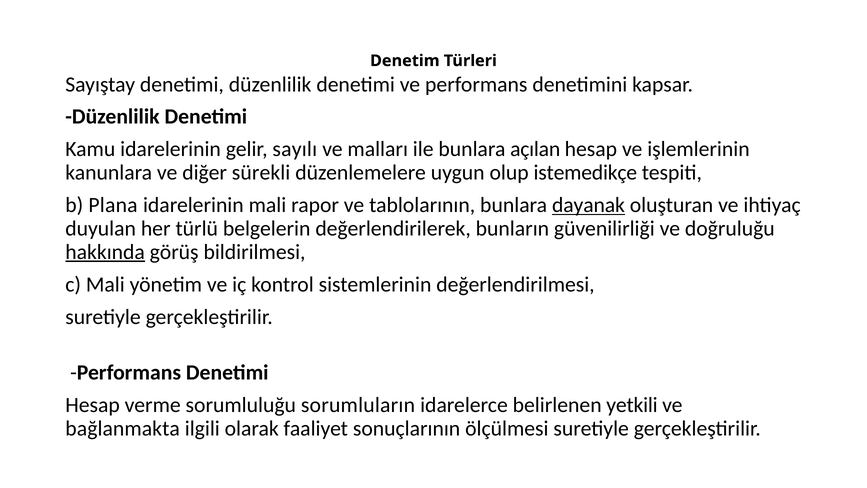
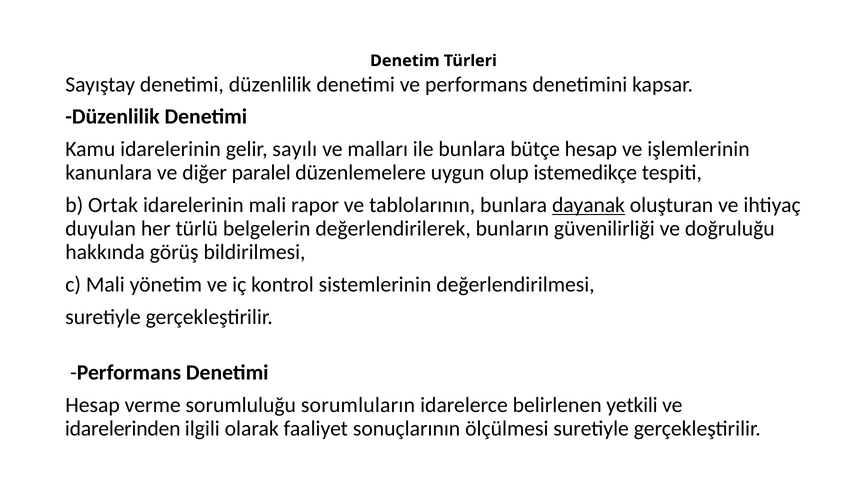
açılan: açılan -> bütçe
sürekli: sürekli -> paralel
Plana: Plana -> Ortak
hakkında underline: present -> none
bağlanmakta: bağlanmakta -> idarelerinden
